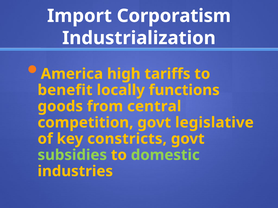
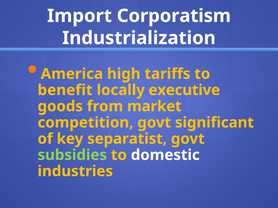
functions: functions -> executive
central: central -> market
legislative: legislative -> significant
constricts: constricts -> separatist
domestic colour: light green -> white
